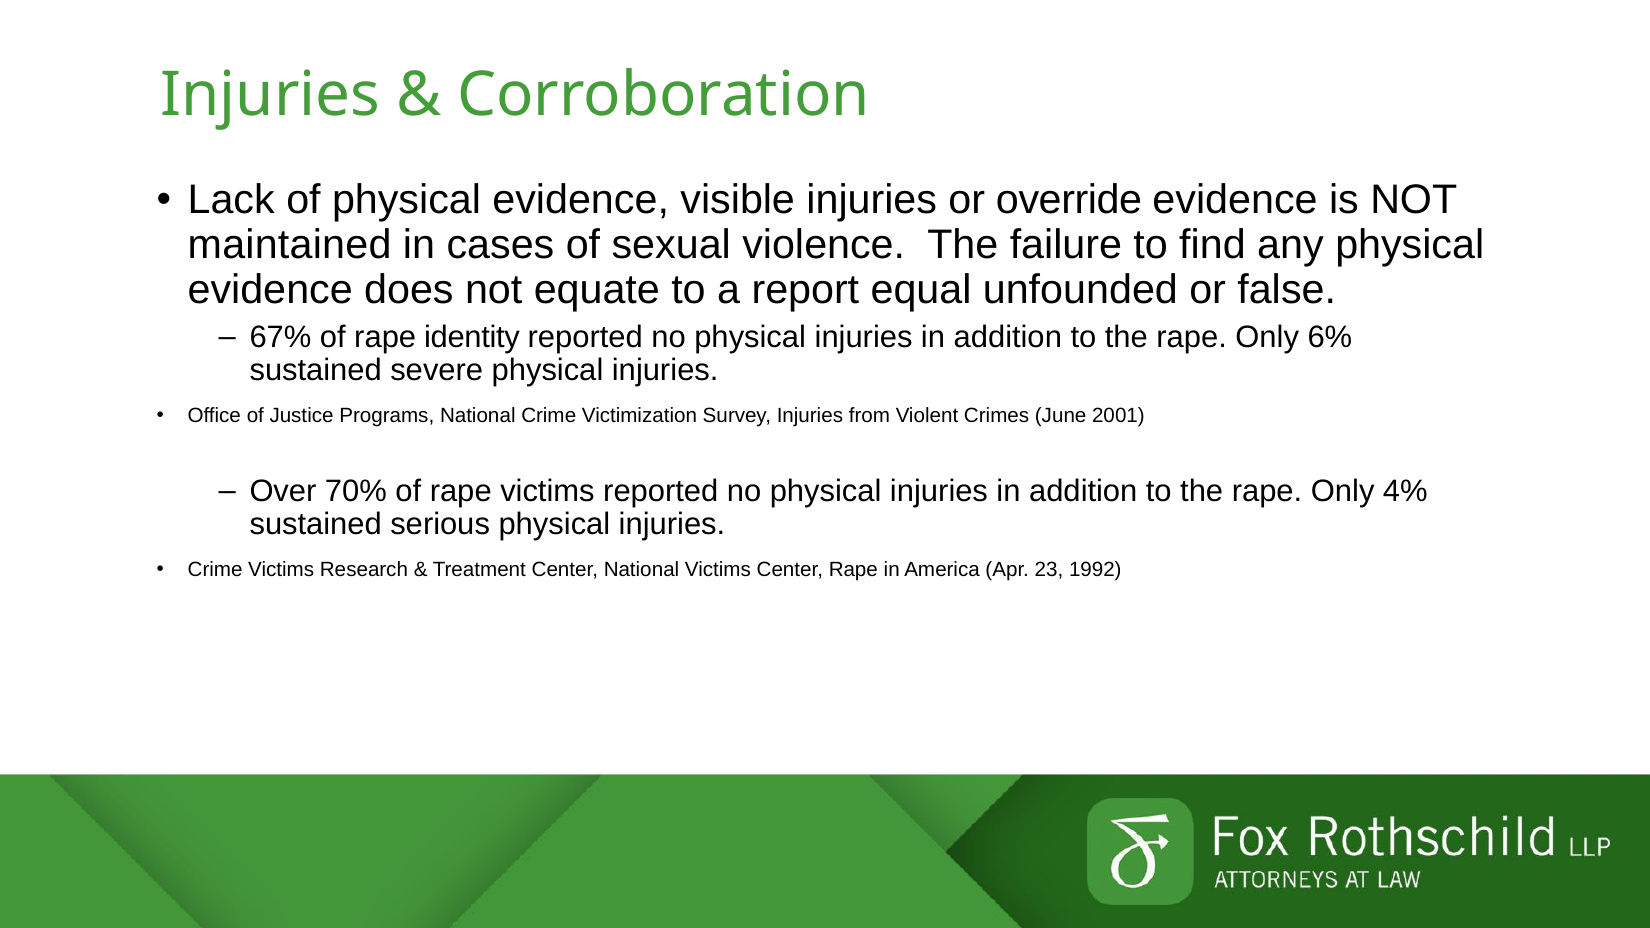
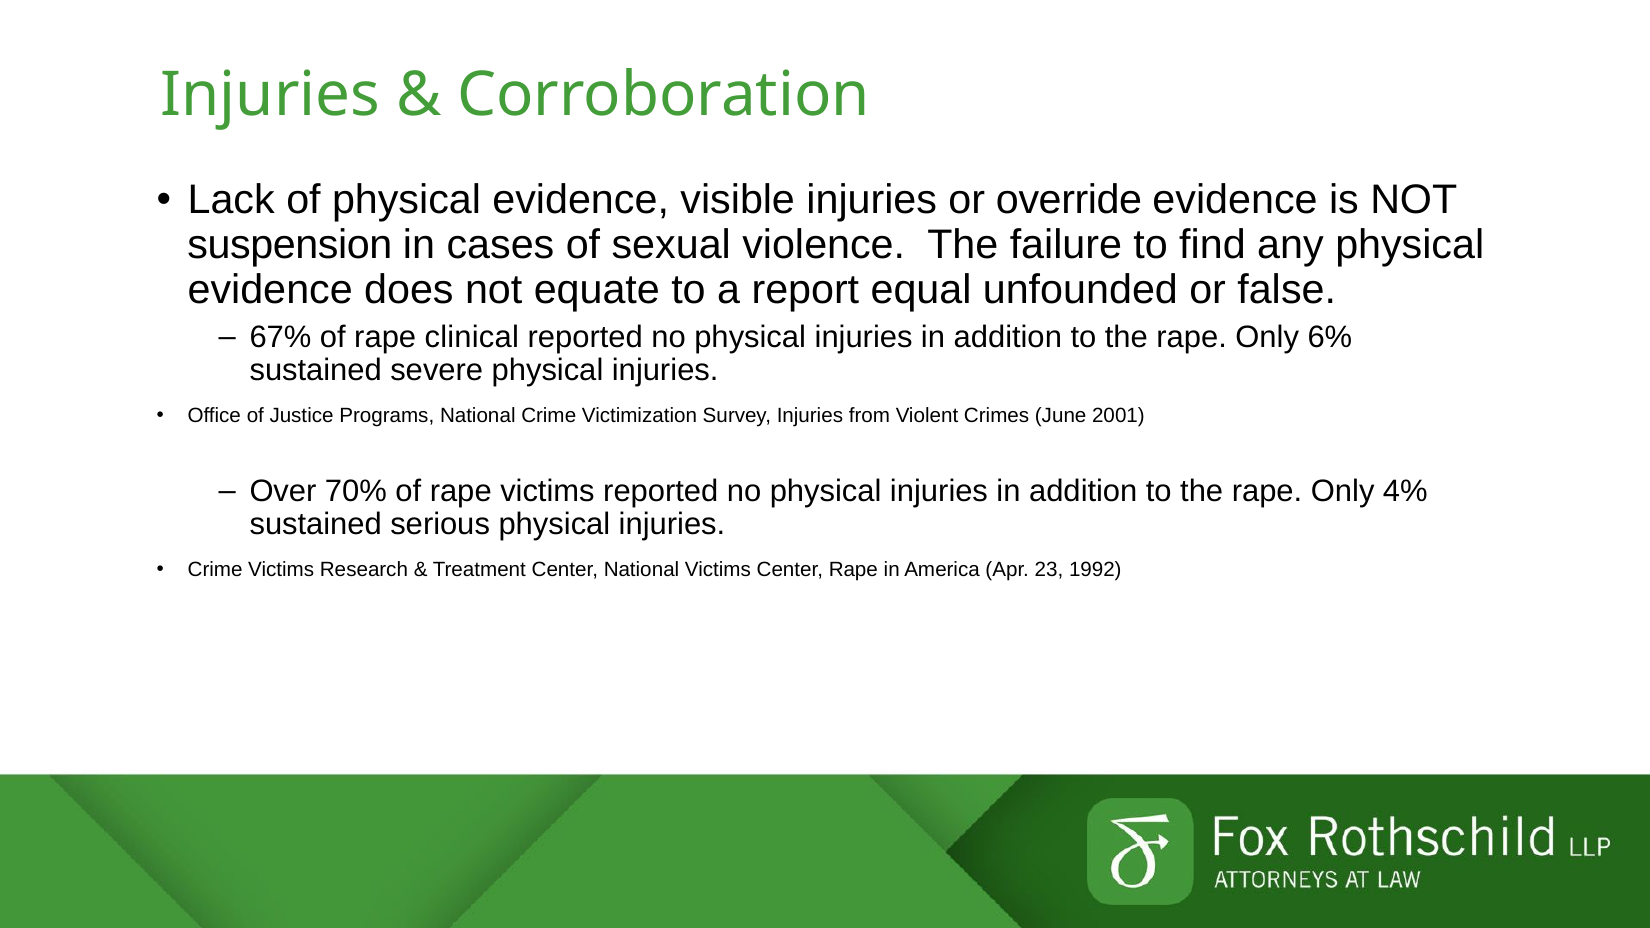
maintained: maintained -> suspension
identity: identity -> clinical
